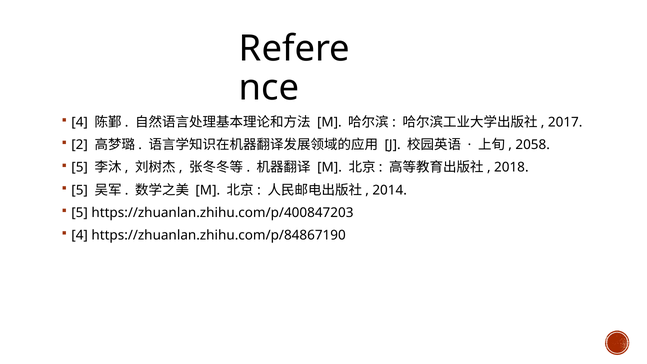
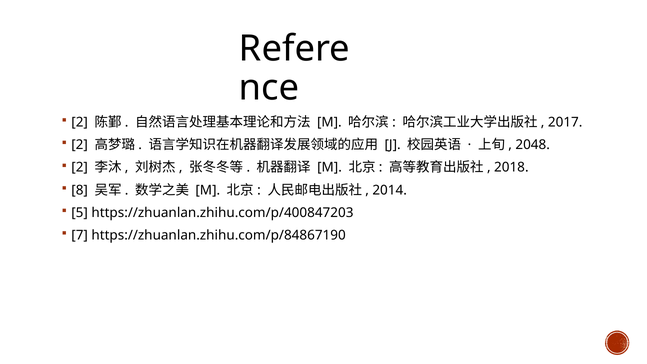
4 at (80, 122): 4 -> 2
2058: 2058 -> 2048
5 at (80, 167): 5 -> 2
5 at (80, 190): 5 -> 8
4 at (80, 235): 4 -> 7
